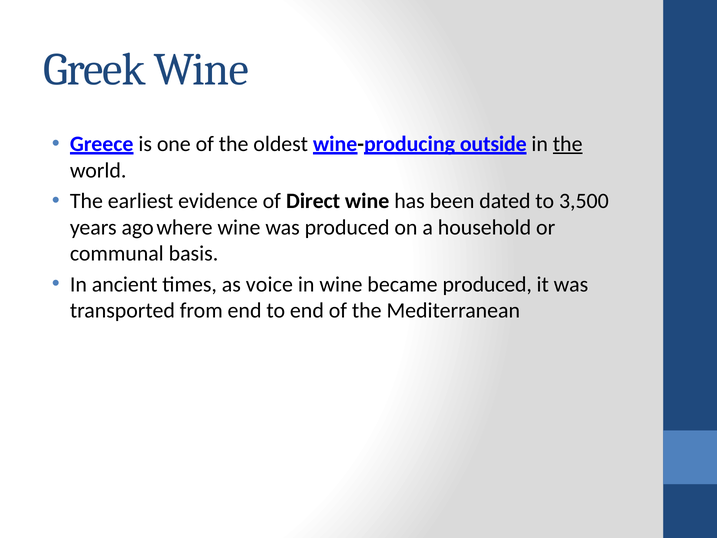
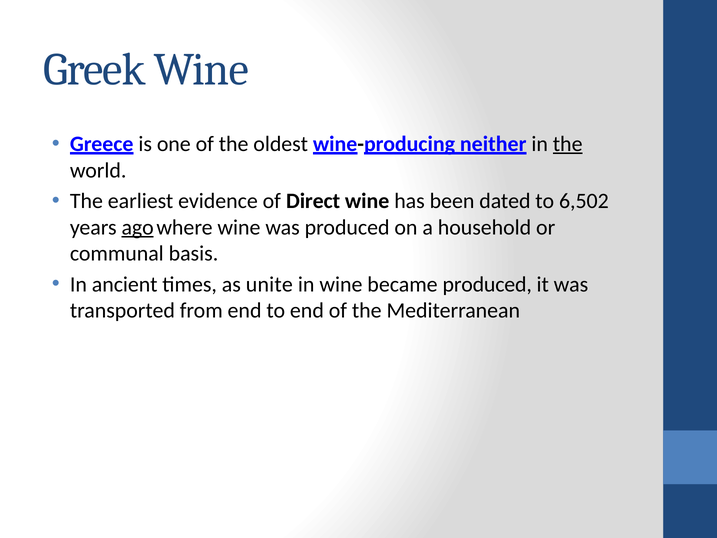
outside: outside -> neither
3,500: 3,500 -> 6,502
ago underline: none -> present
voice: voice -> unite
